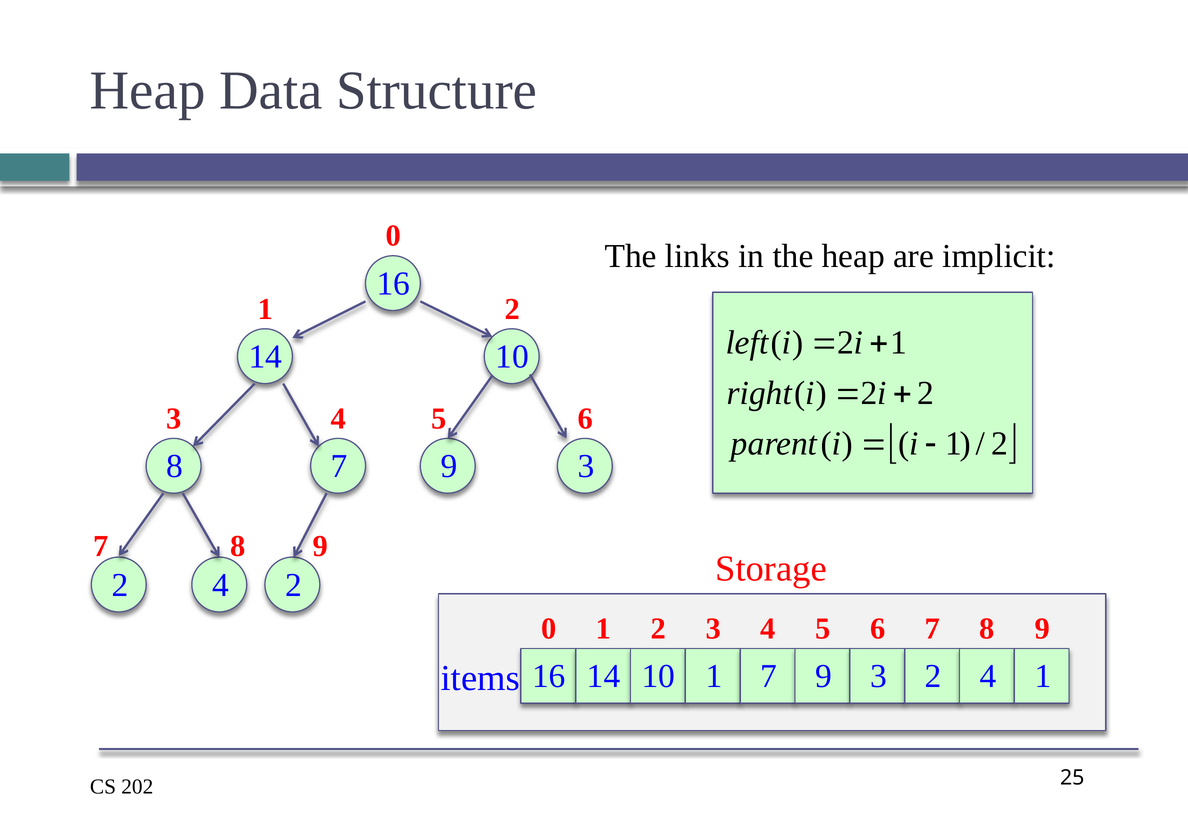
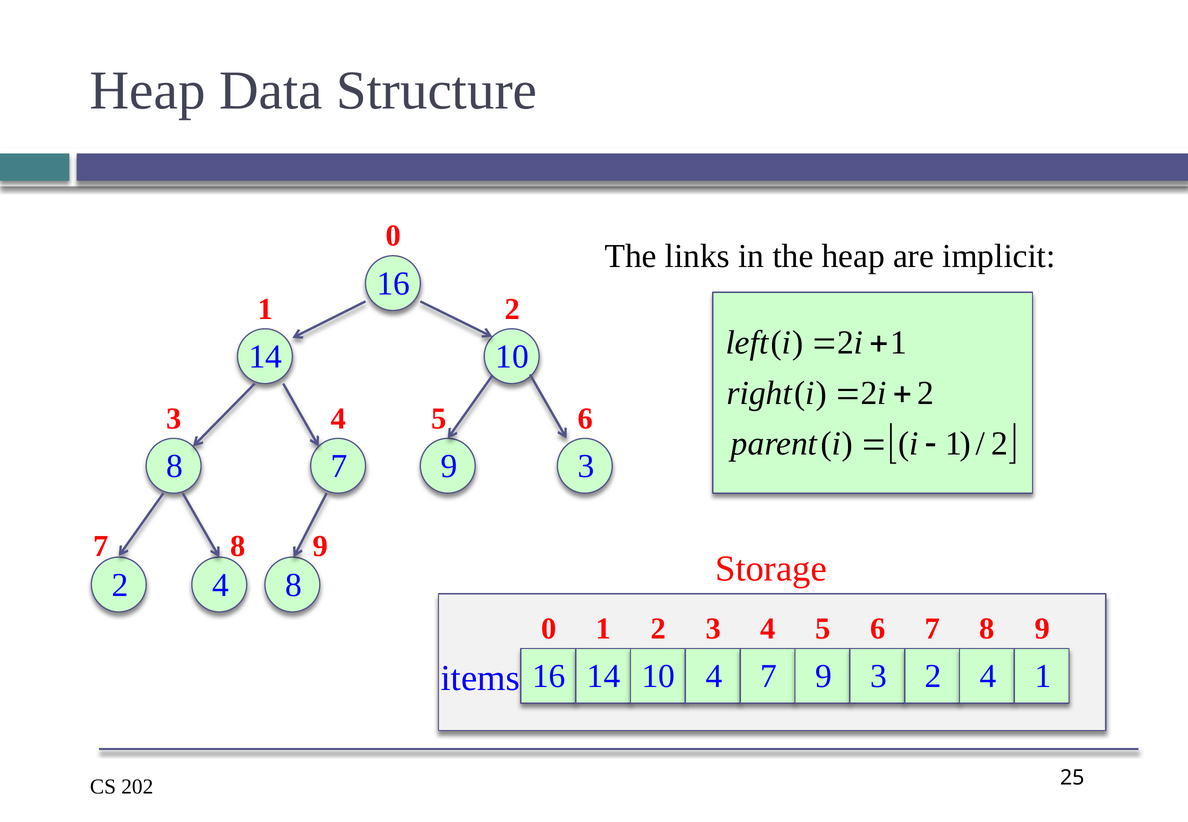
4 2: 2 -> 8
10 1: 1 -> 4
